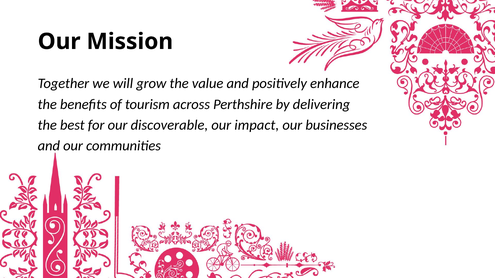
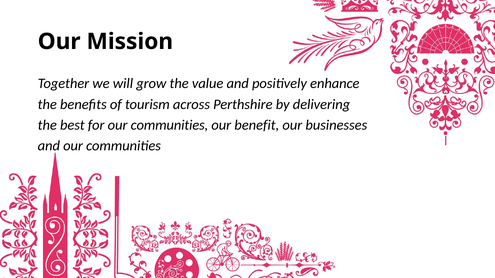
for our discoverable: discoverable -> communities
impact: impact -> benefit
